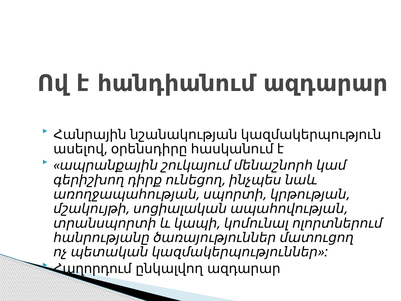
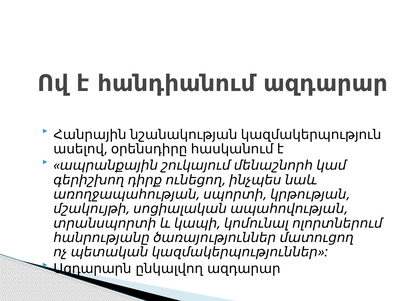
Հաղորդում: Հաղորդում -> Ազդարարն
